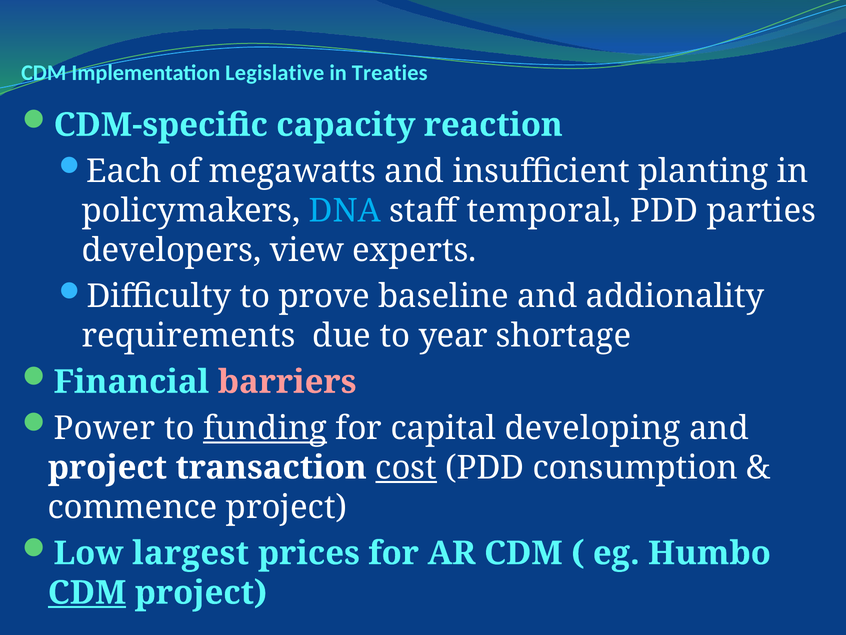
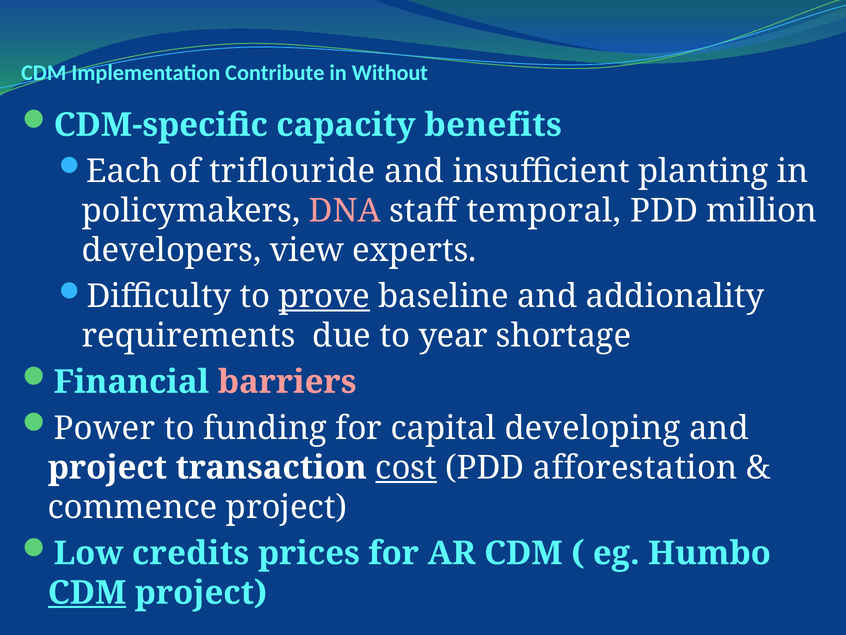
Legislative: Legislative -> Contribute
Treaties: Treaties -> Without
reaction: reaction -> benefits
megawatts: megawatts -> triflouride
DNA colour: light blue -> pink
parties: parties -> million
prove underline: none -> present
funding underline: present -> none
consumption: consumption -> afforestation
largest: largest -> credits
